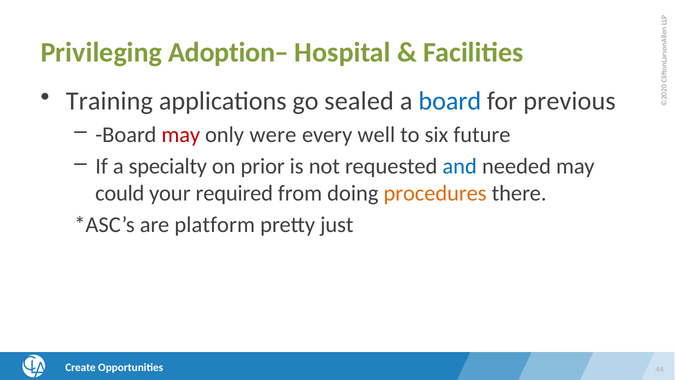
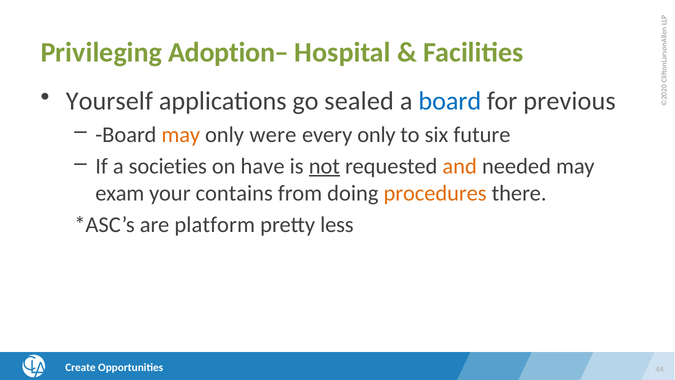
Training: Training -> Yourself
may at (181, 135) colour: red -> orange
every well: well -> only
specialty: specialty -> societies
prior: prior -> have
not underline: none -> present
and colour: blue -> orange
could: could -> exam
required: required -> contains
just: just -> less
